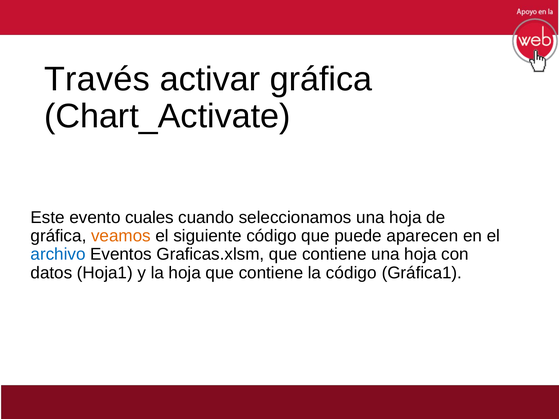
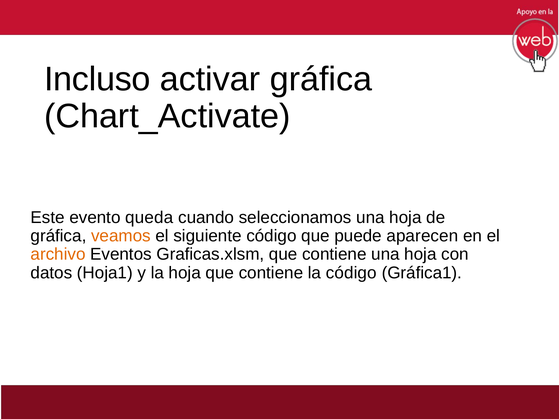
Través: Través -> Incluso
cuales: cuales -> queda
archivo colour: blue -> orange
